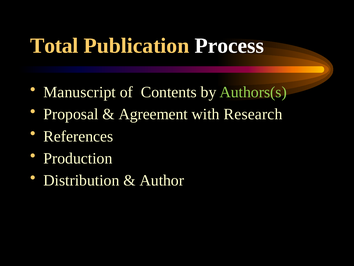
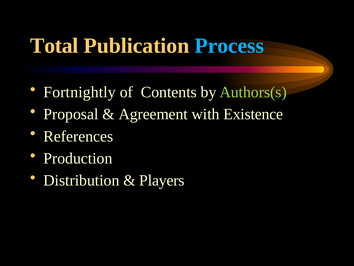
Process colour: white -> light blue
Manuscript: Manuscript -> Fortnightly
Research: Research -> Existence
Author: Author -> Players
